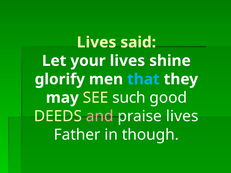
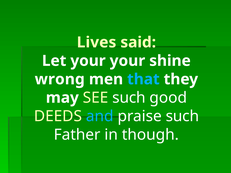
your lives: lives -> your
glorify: glorify -> wrong
and colour: pink -> light blue
praise lives: lives -> such
